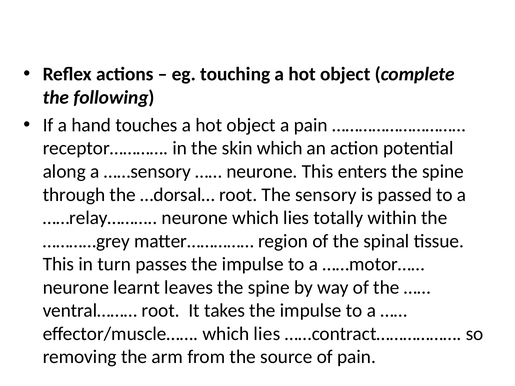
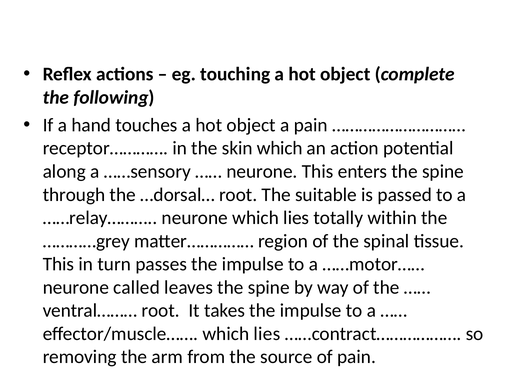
sensory: sensory -> suitable
learnt: learnt -> called
